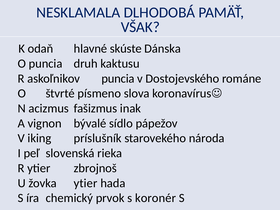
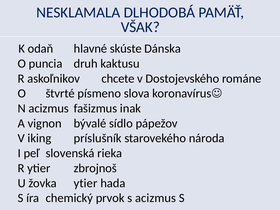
askoľnikov puncia: puncia -> chcete
s koronér: koronér -> acizmus
